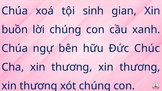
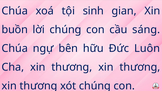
xanh: xanh -> sáng
Chúc: Chúc -> Luôn
